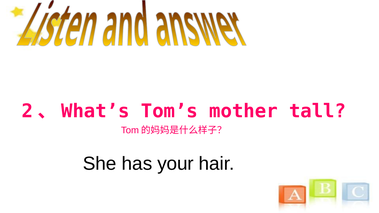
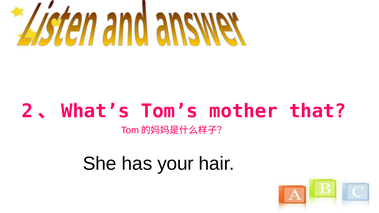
tall: tall -> that
